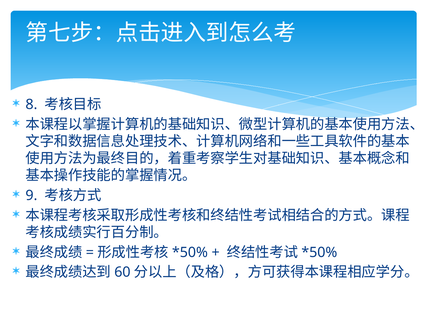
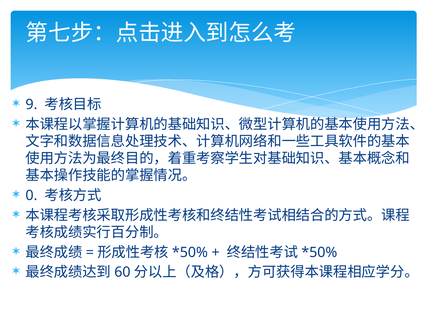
8: 8 -> 9
9: 9 -> 0
